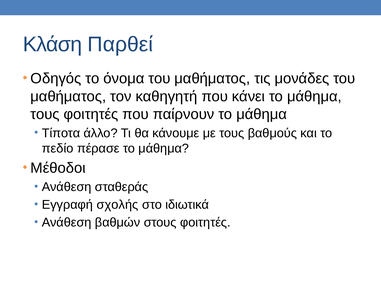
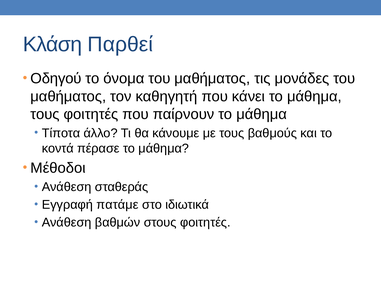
Οδηγός: Οδηγός -> Οδηγού
πεδίο: πεδίο -> κοντά
σχολής: σχολής -> πατάμε
